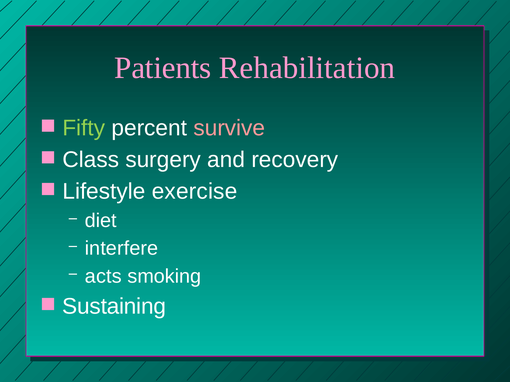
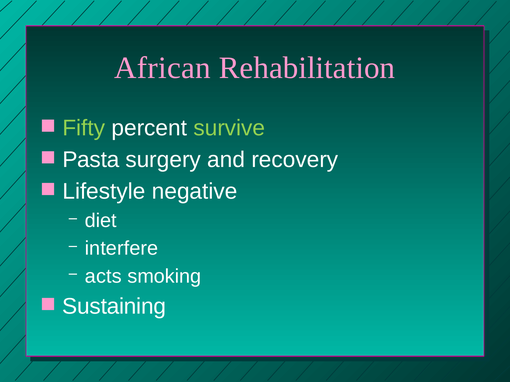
Patients: Patients -> African
survive colour: pink -> light green
Class: Class -> Pasta
exercise: exercise -> negative
